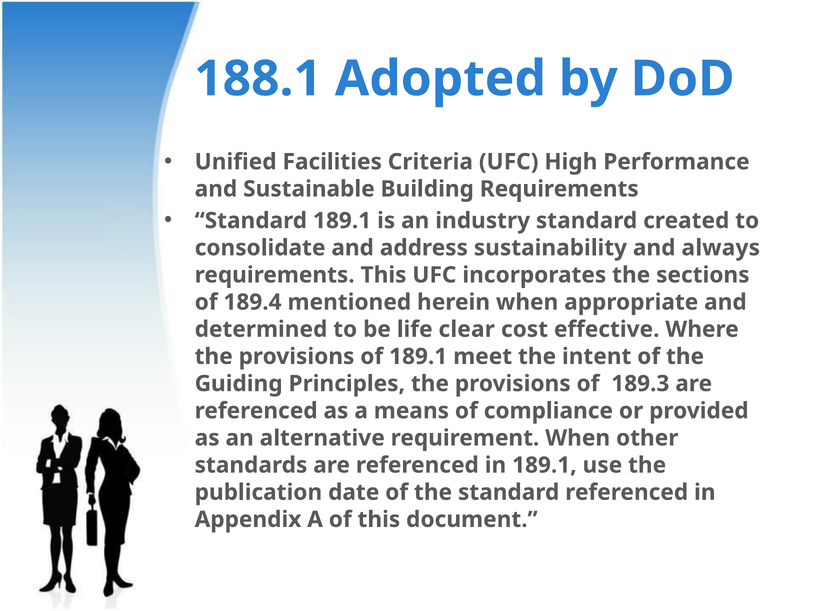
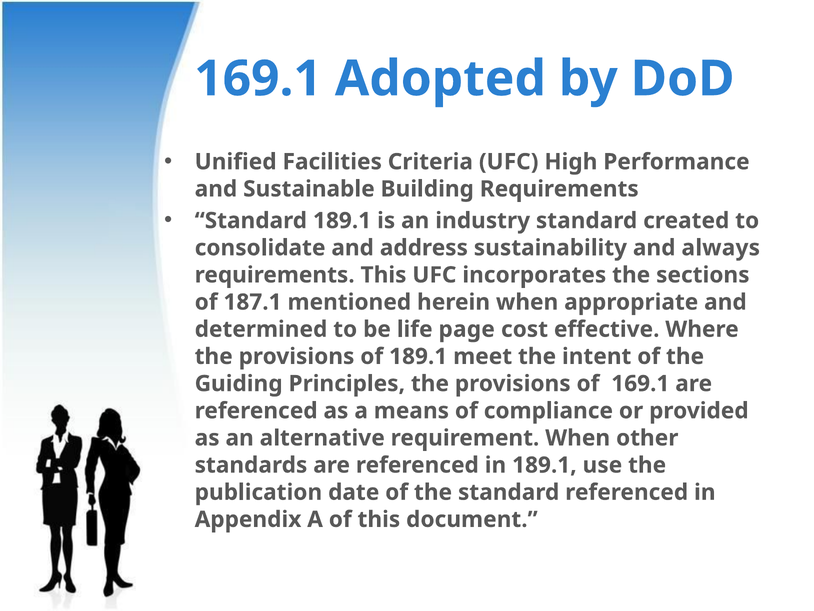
188.1 at (258, 79): 188.1 -> 169.1
189.4: 189.4 -> 187.1
clear: clear -> page
of 189.3: 189.3 -> 169.1
